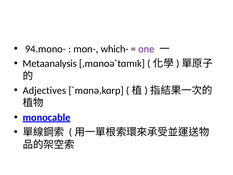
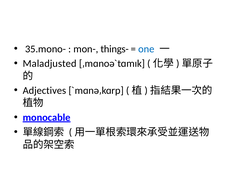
94.mono-: 94.mono- -> 35.mono-
which-: which- -> things-
one colour: purple -> blue
Metaanalysis: Metaanalysis -> Maladjusted
